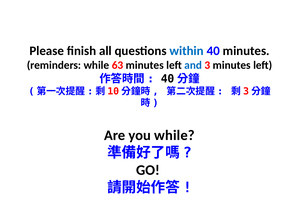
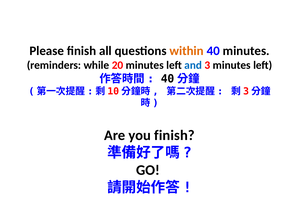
within colour: blue -> orange
63: 63 -> 20
you while: while -> finish
